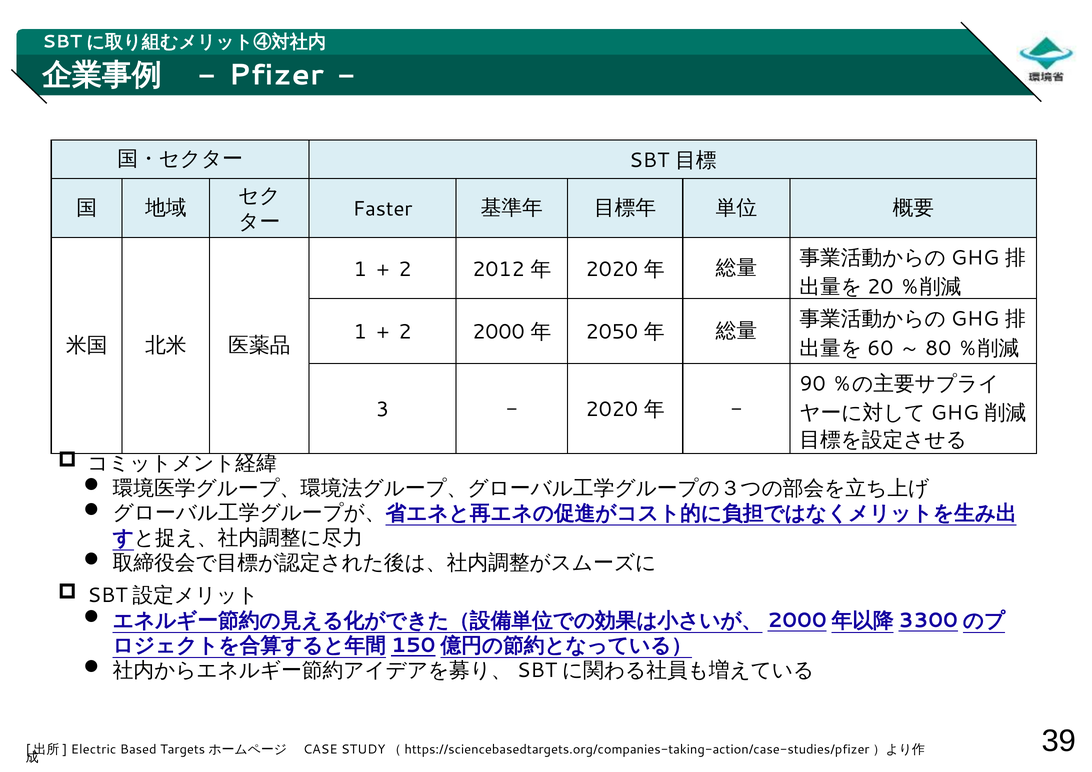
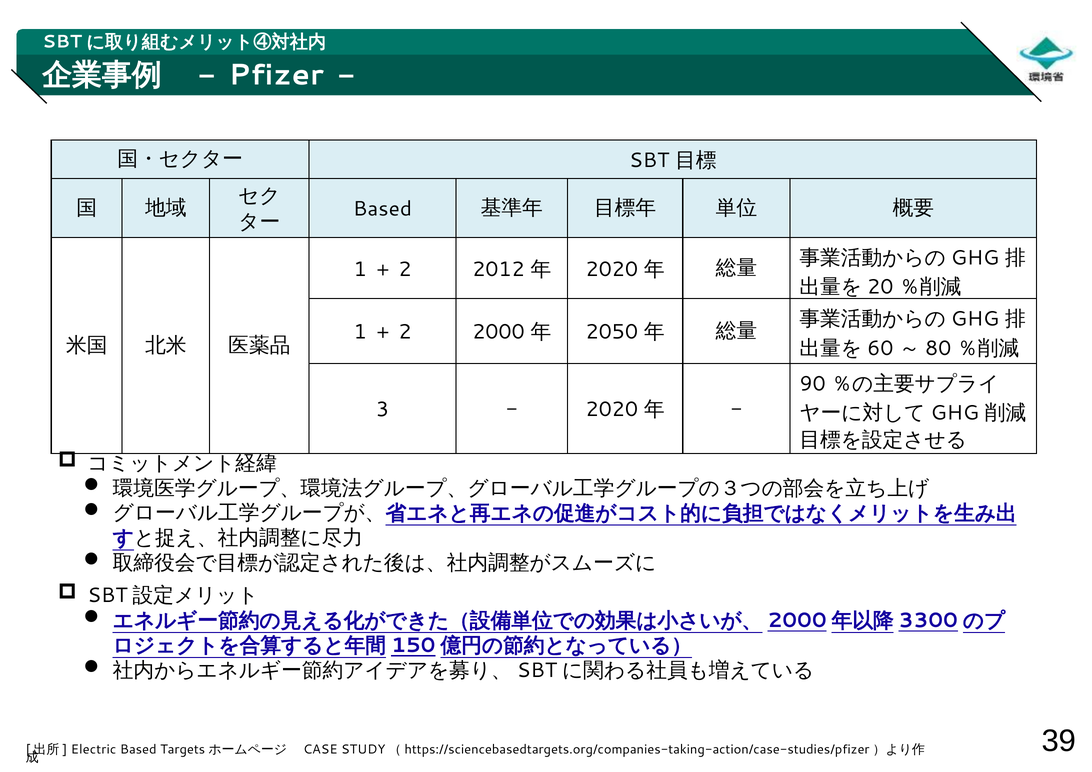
Faster at (383, 209): Faster -> Based
